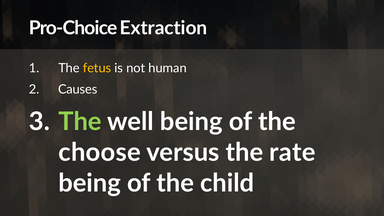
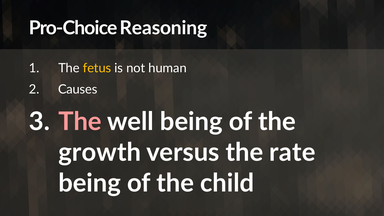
Extraction: Extraction -> Reasoning
The at (80, 122) colour: light green -> pink
choose: choose -> growth
